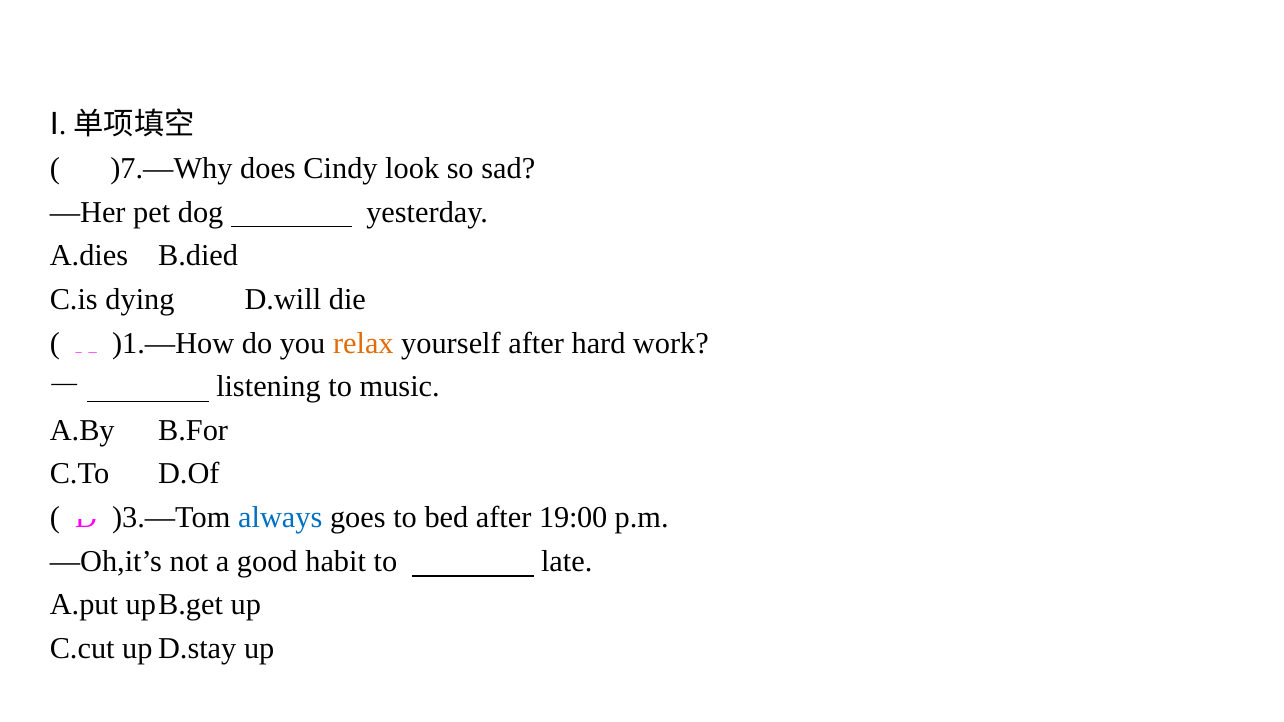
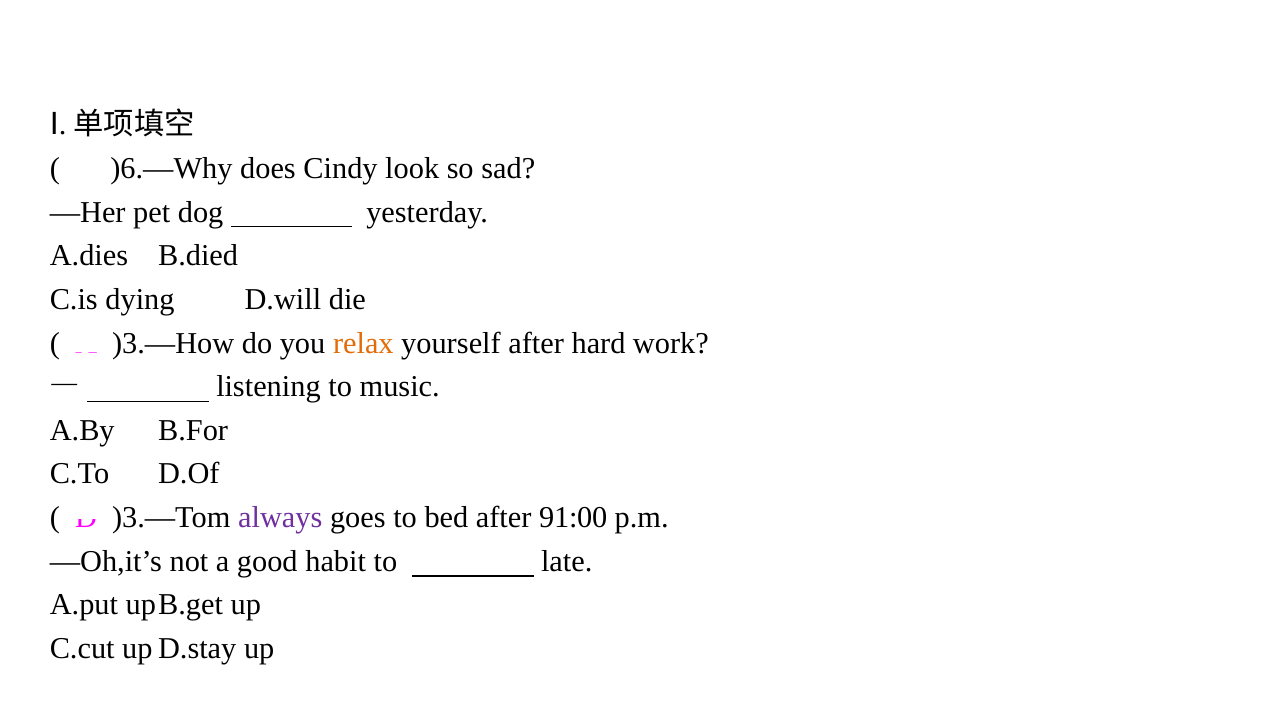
)7.—Why: )7.—Why -> )6.—Why
)1.—How: )1.—How -> )3.—How
always colour: blue -> purple
19:00: 19:00 -> 91:00
